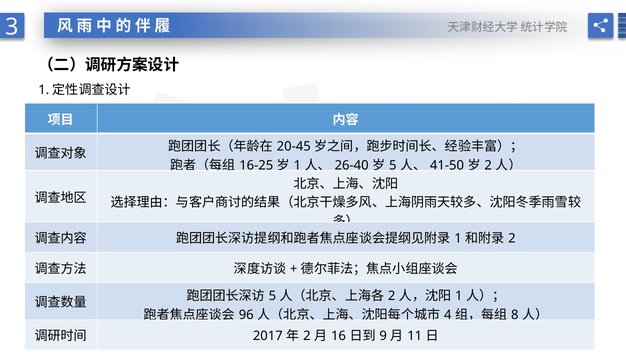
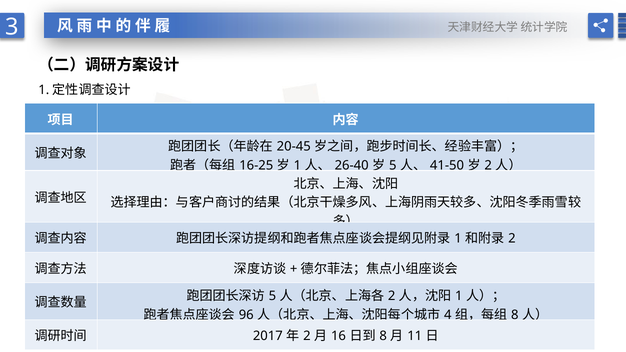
9 at (383, 336): 9 -> 8
